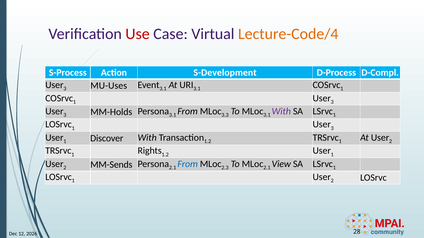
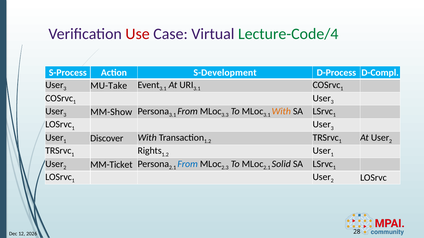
Lecture-Code/4 colour: orange -> green
MU-Uses: MU-Uses -> MU-Take
MM-Holds: MM-Holds -> MM-Show
With at (281, 112) colour: purple -> orange
MM-Sends: MM-Sends -> MM-Ticket
View: View -> Solid
